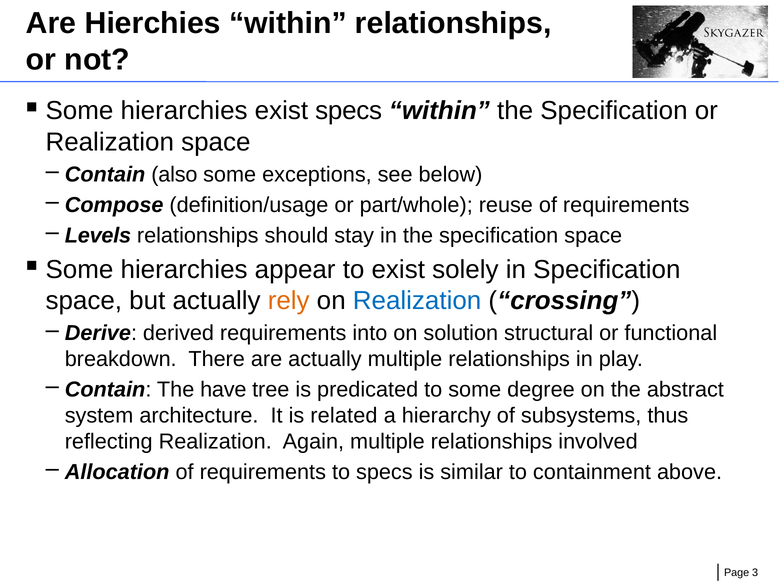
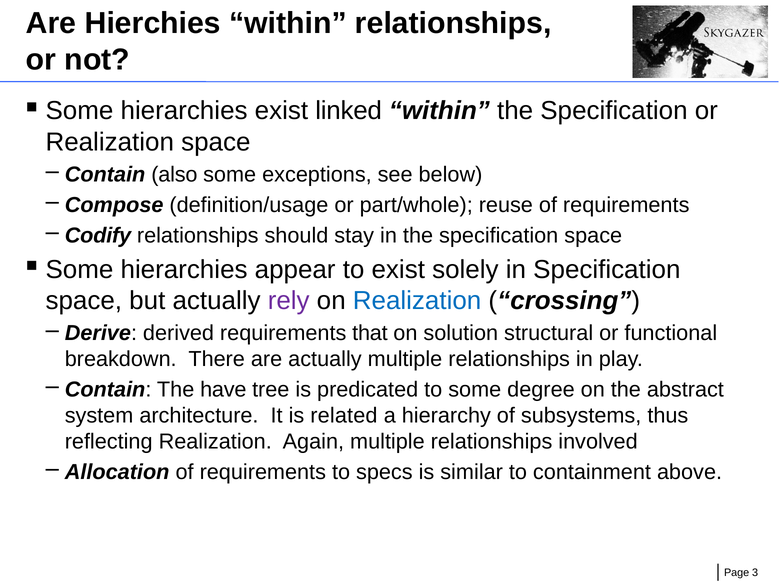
exist specs: specs -> linked
Levels: Levels -> Codify
rely colour: orange -> purple
into: into -> that
